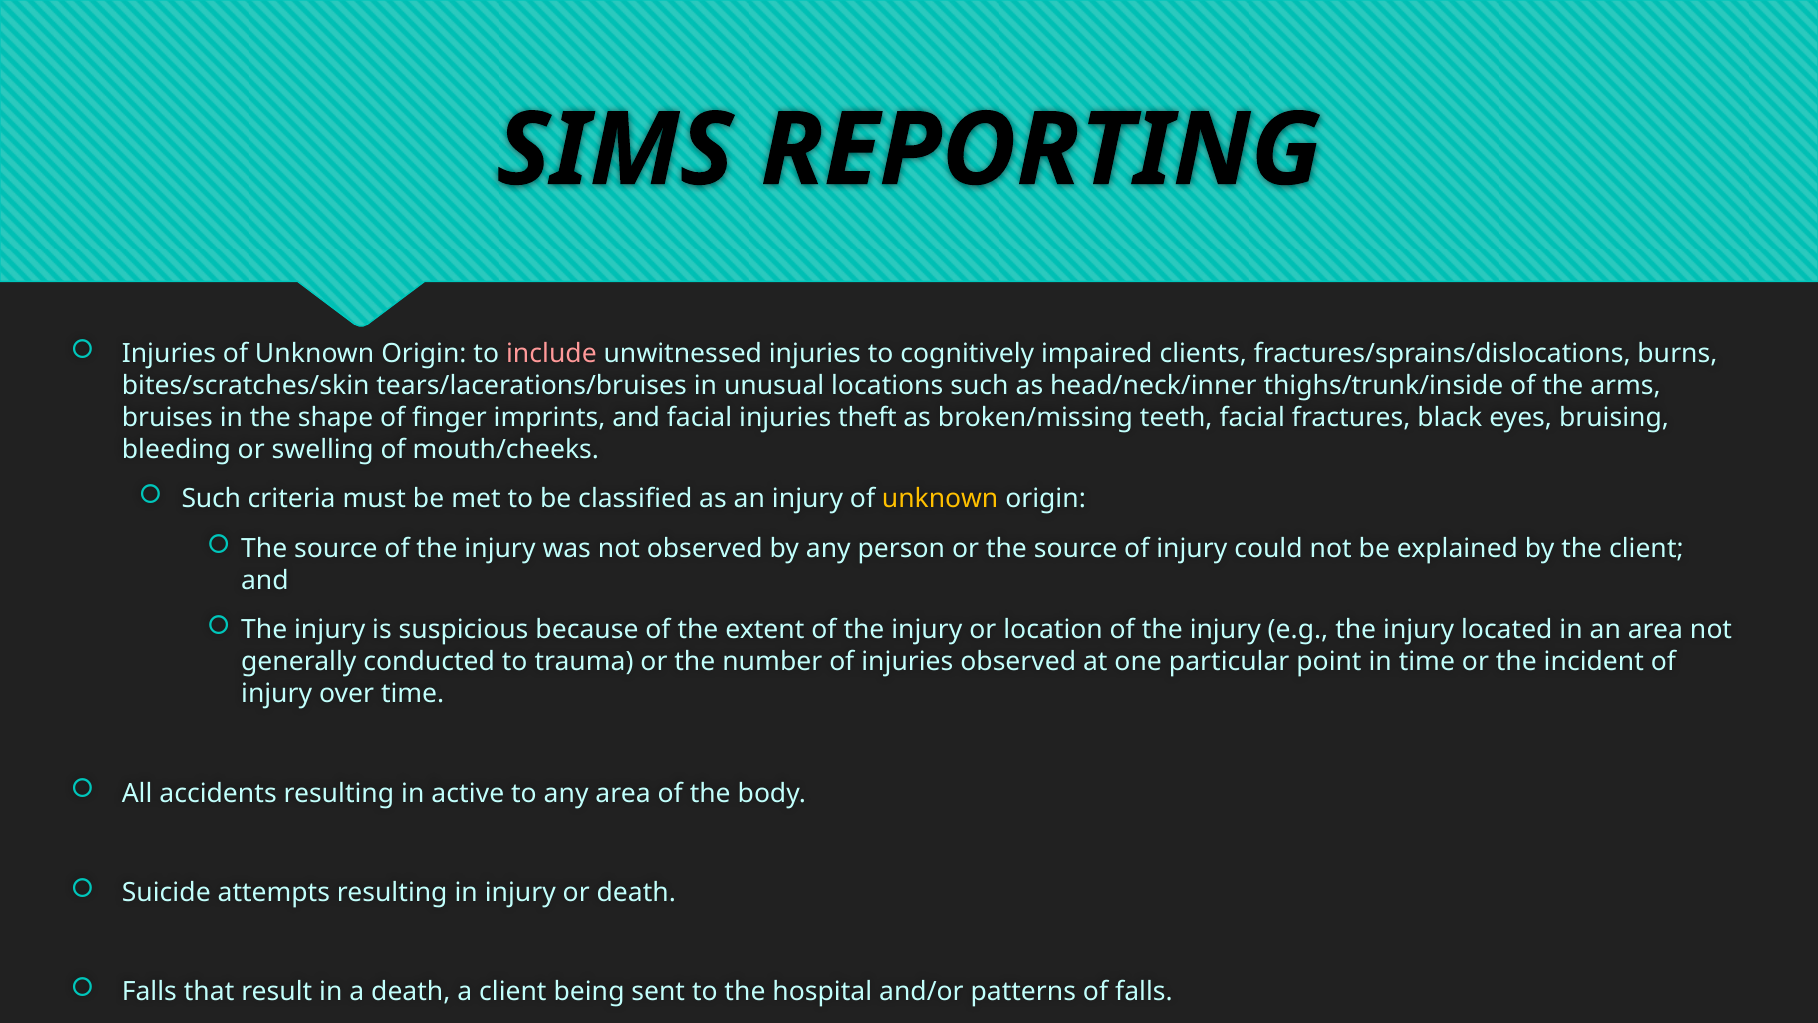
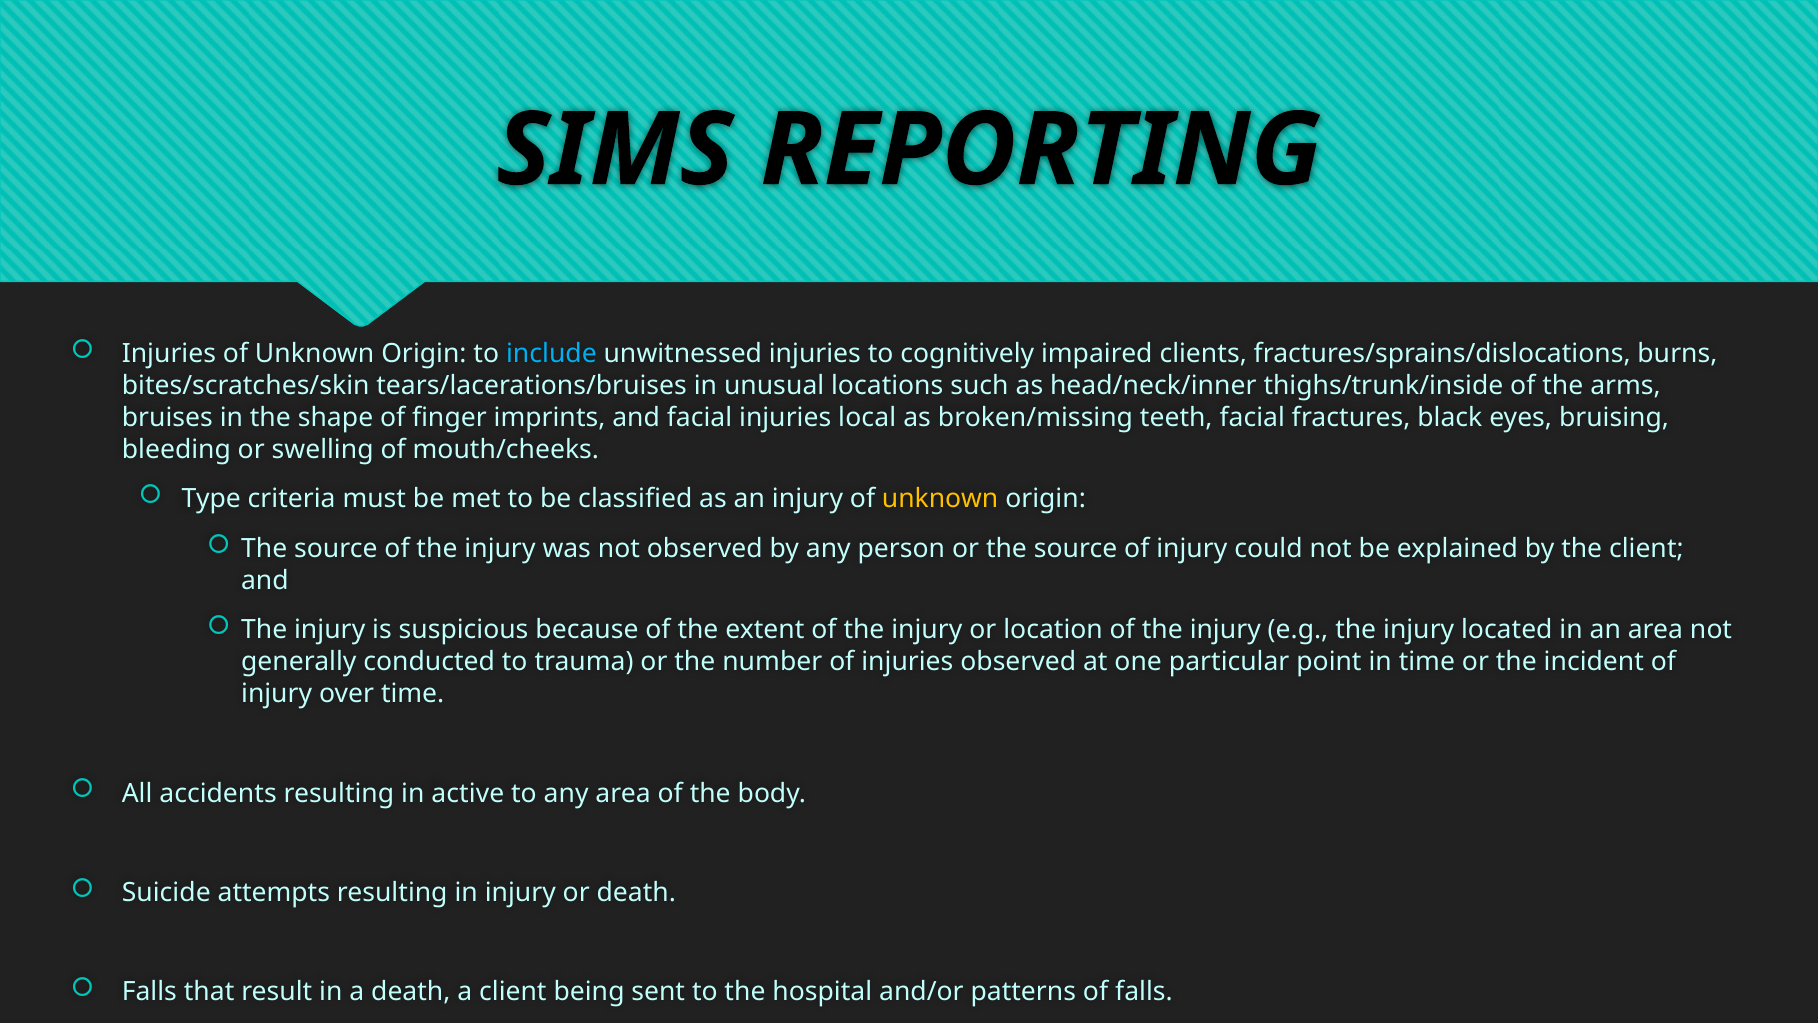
include colour: pink -> light blue
theft: theft -> local
Such at (211, 499): Such -> Type
